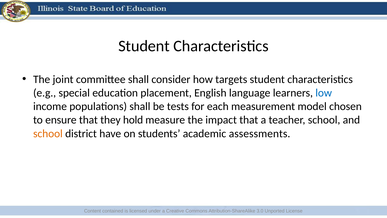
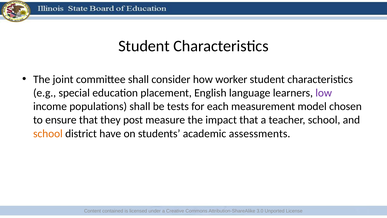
targets: targets -> worker
low colour: blue -> purple
hold: hold -> post
